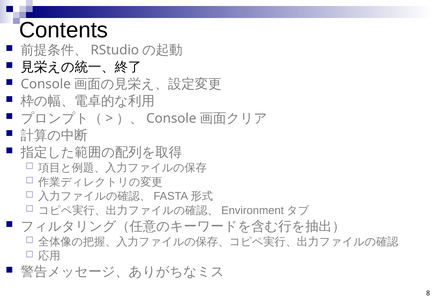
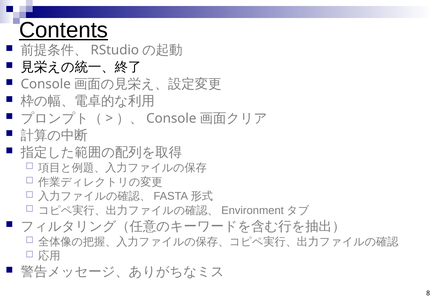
Contents underline: none -> present
